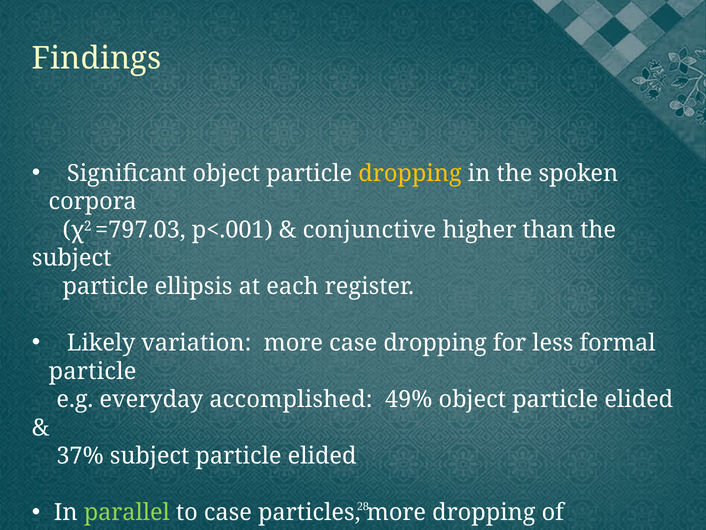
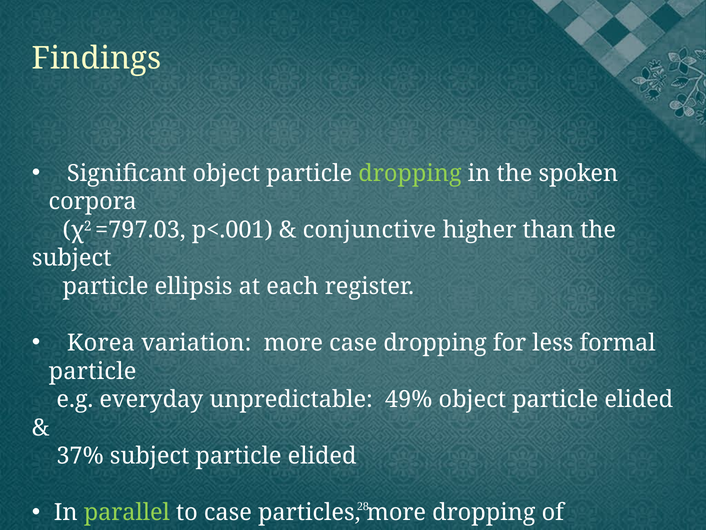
dropping at (410, 173) colour: yellow -> light green
Likely: Likely -> Korea
accomplished: accomplished -> unpredictable
